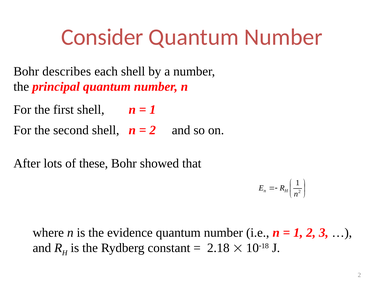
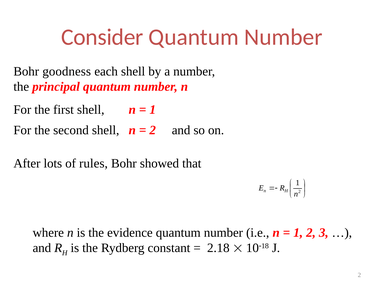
describes: describes -> goodness
these: these -> rules
